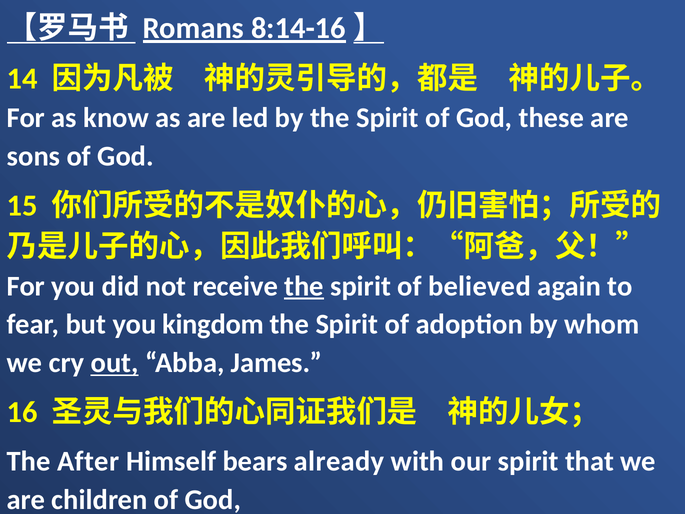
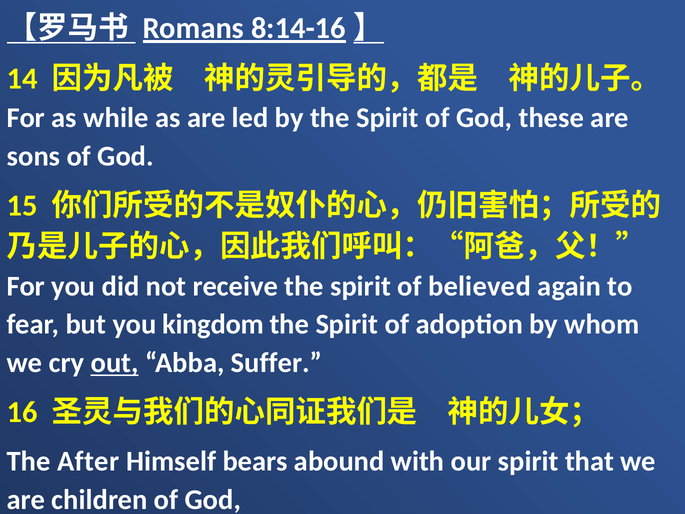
know: know -> while
the at (304, 286) underline: present -> none
James: James -> Suffer
already: already -> abound
